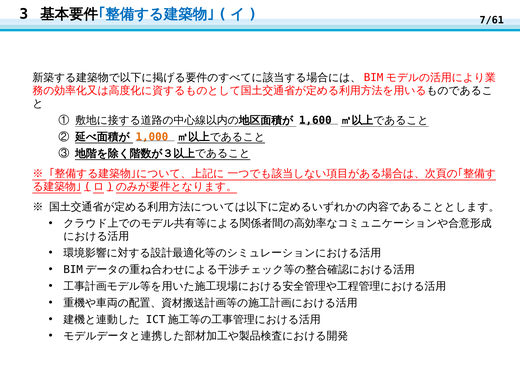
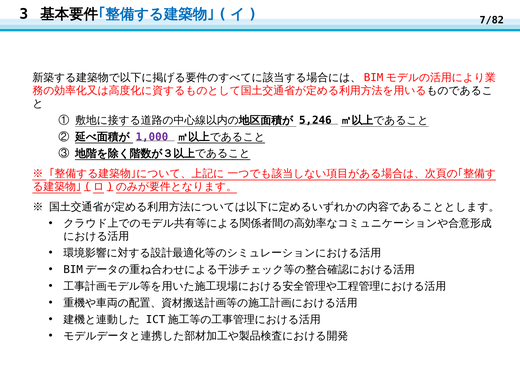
7/61: 7/61 -> 7/82
1,600: 1,600 -> 5,246
1,000 colour: orange -> purple
